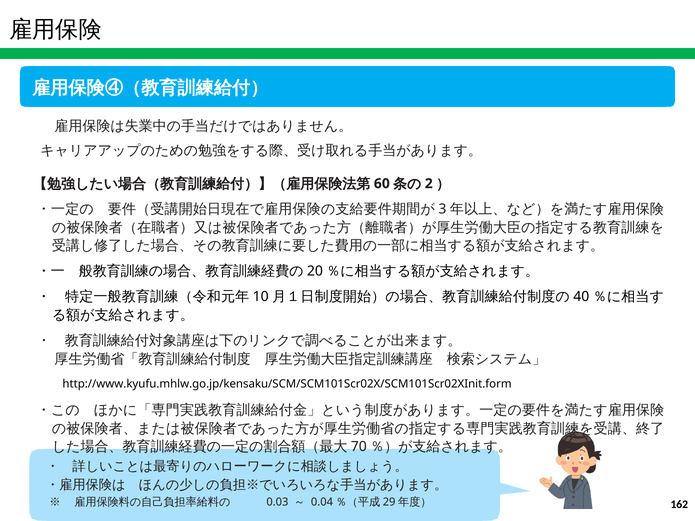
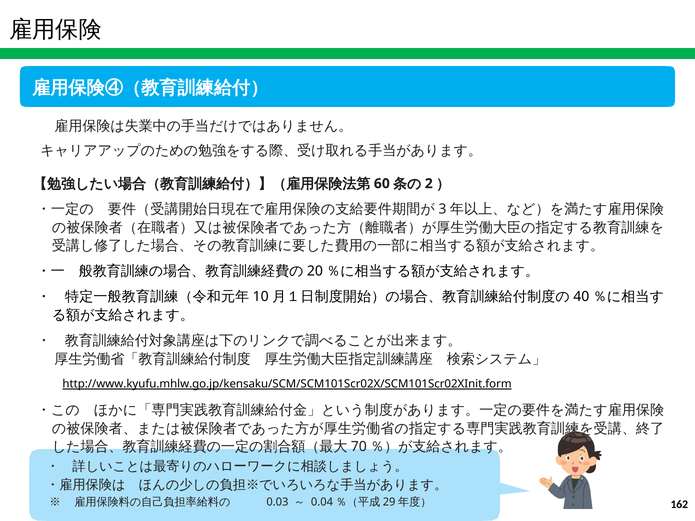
http://www.kyufu.mhlw.go.jp/kensaku/SCM/SCM101Scr02X/SCM101Scr02XInit.form underline: none -> present
